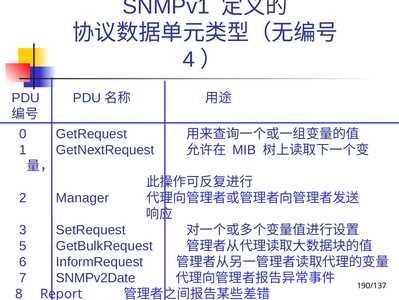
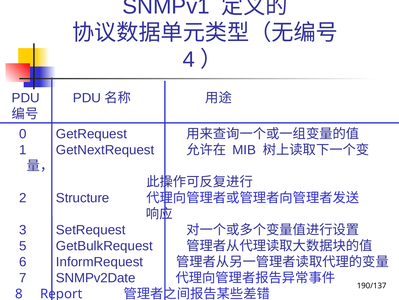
Manager: Manager -> Structure
